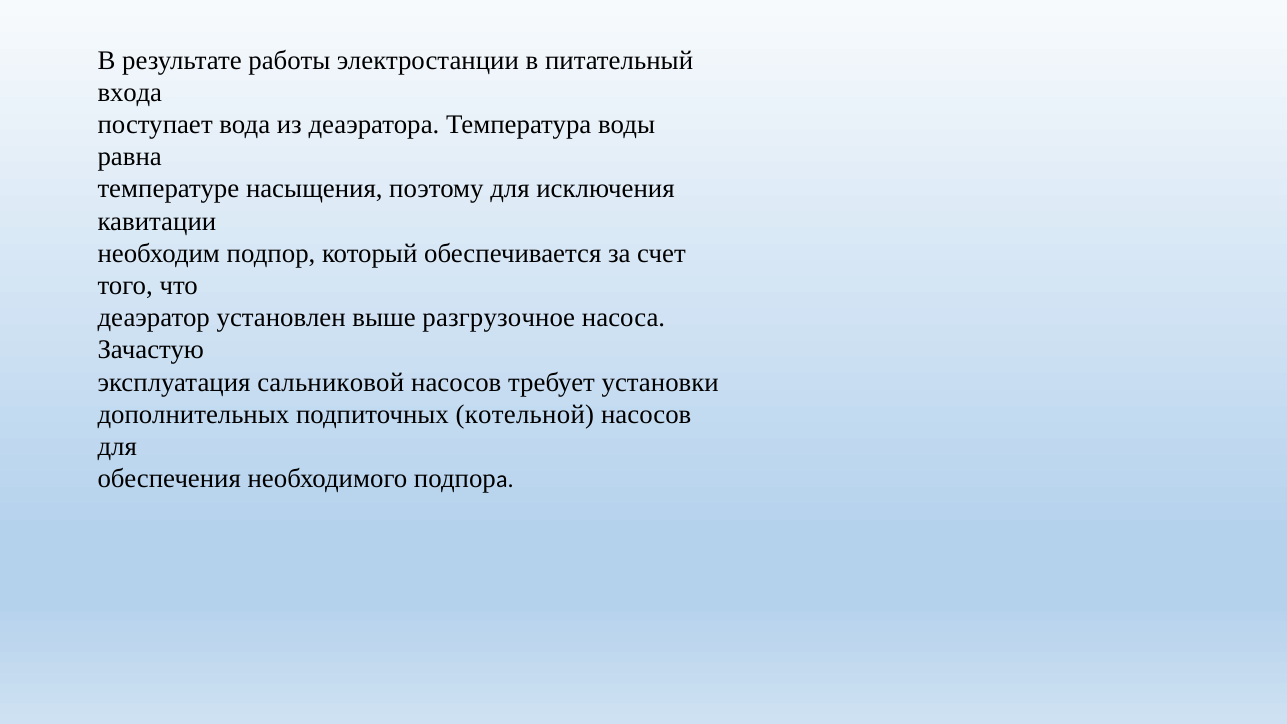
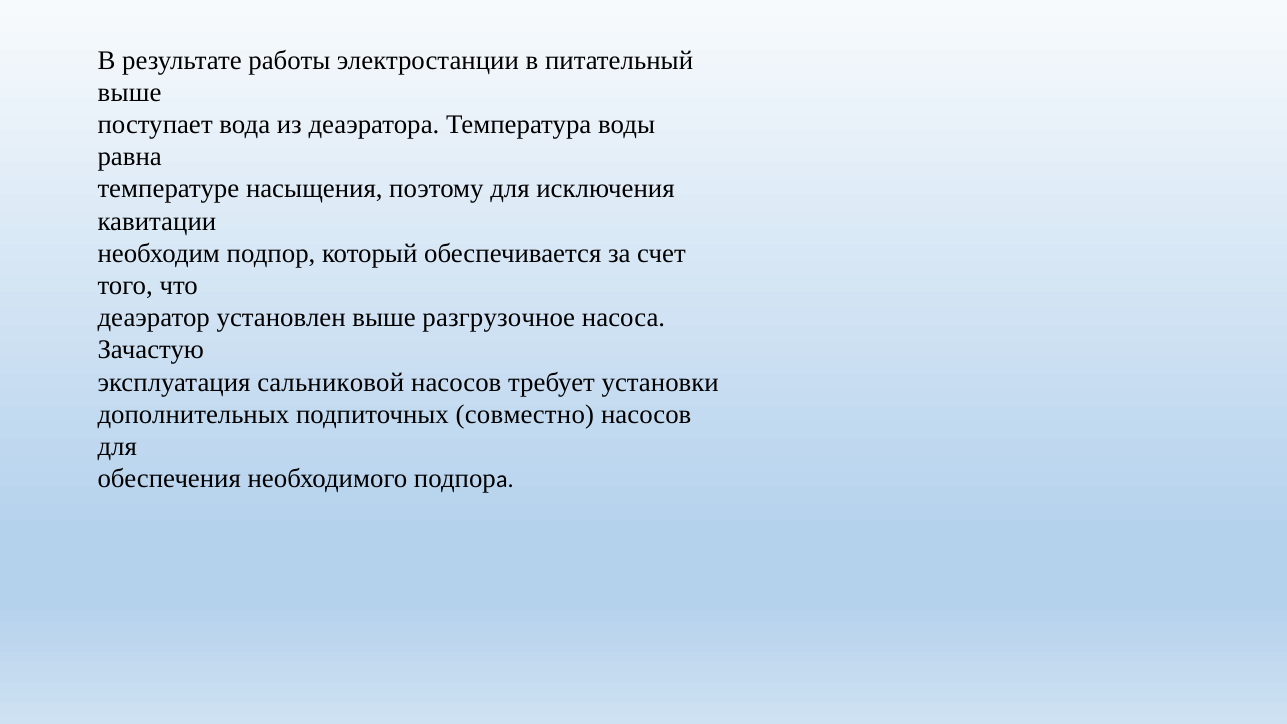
входа at (130, 92): входа -> выше
котельной: котельной -> совместно
